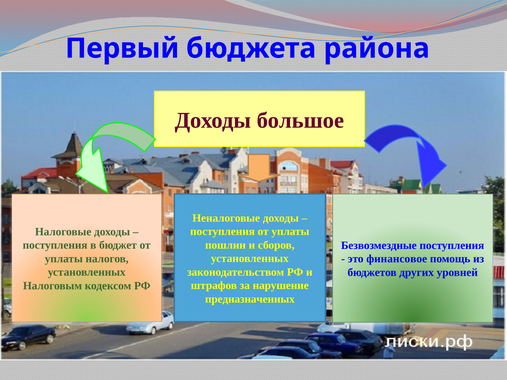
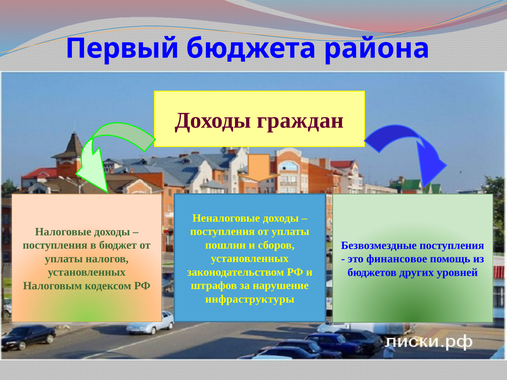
большое: большое -> граждан
предназначенных: предназначенных -> инфраструктуры
